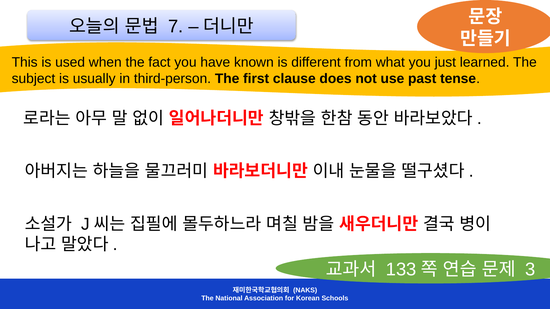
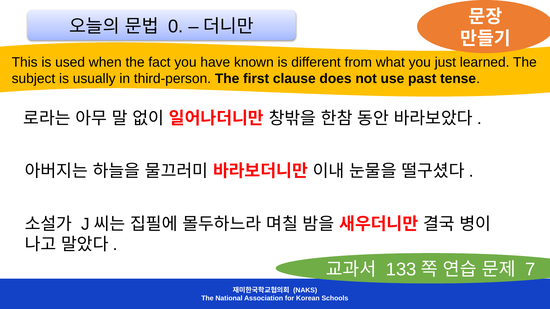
7: 7 -> 0
3: 3 -> 7
